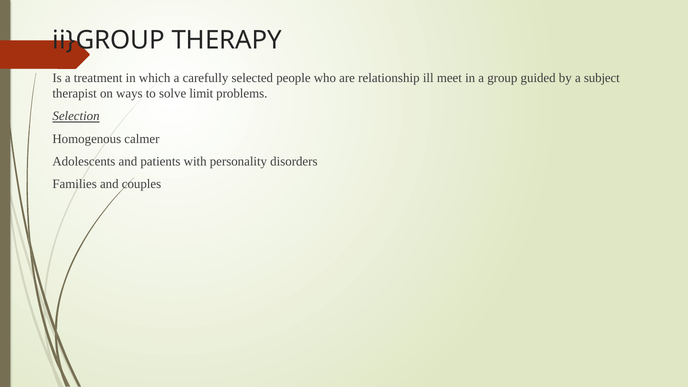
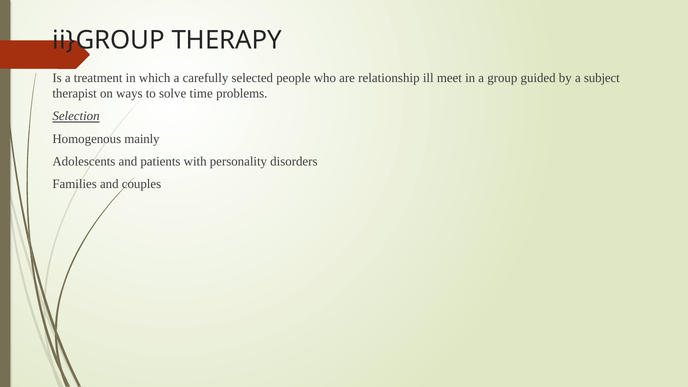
limit: limit -> time
calmer: calmer -> mainly
